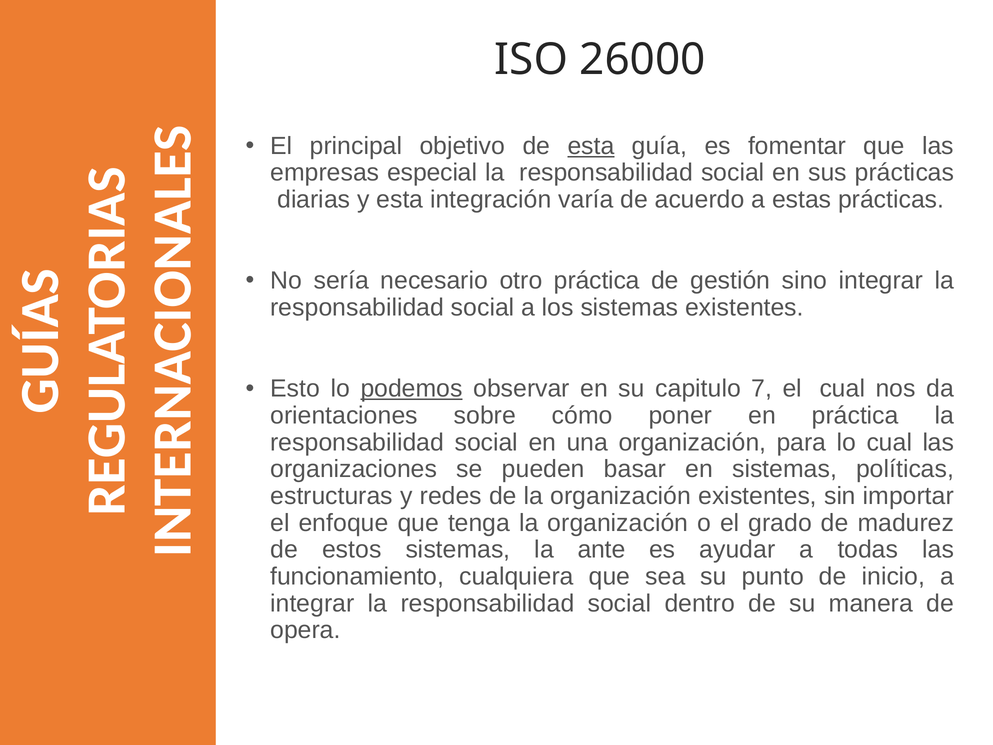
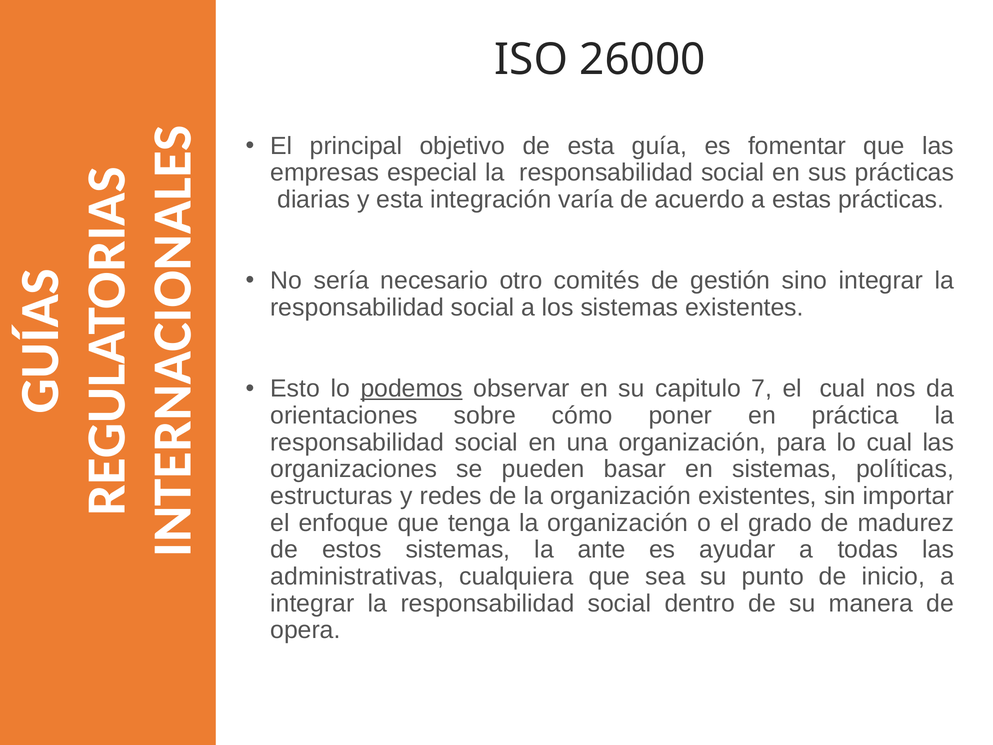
esta at (591, 146) underline: present -> none
otro práctica: práctica -> comités
funcionamiento: funcionamiento -> administrativas
